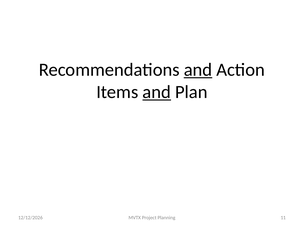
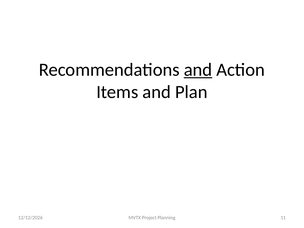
and at (157, 92) underline: present -> none
